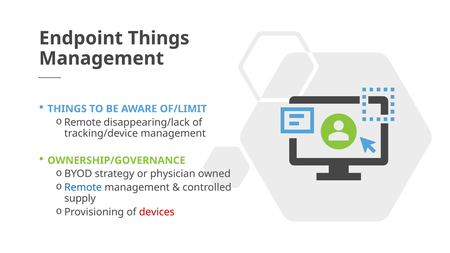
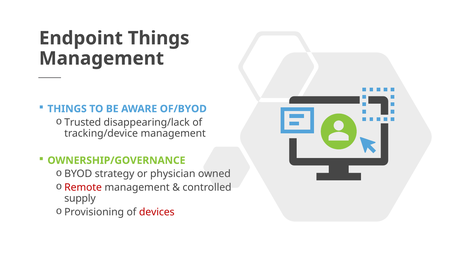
OF/LIMIT: OF/LIMIT -> OF/BYOD
Remote at (83, 122): Remote -> Trusted
Remote at (83, 187) colour: blue -> red
